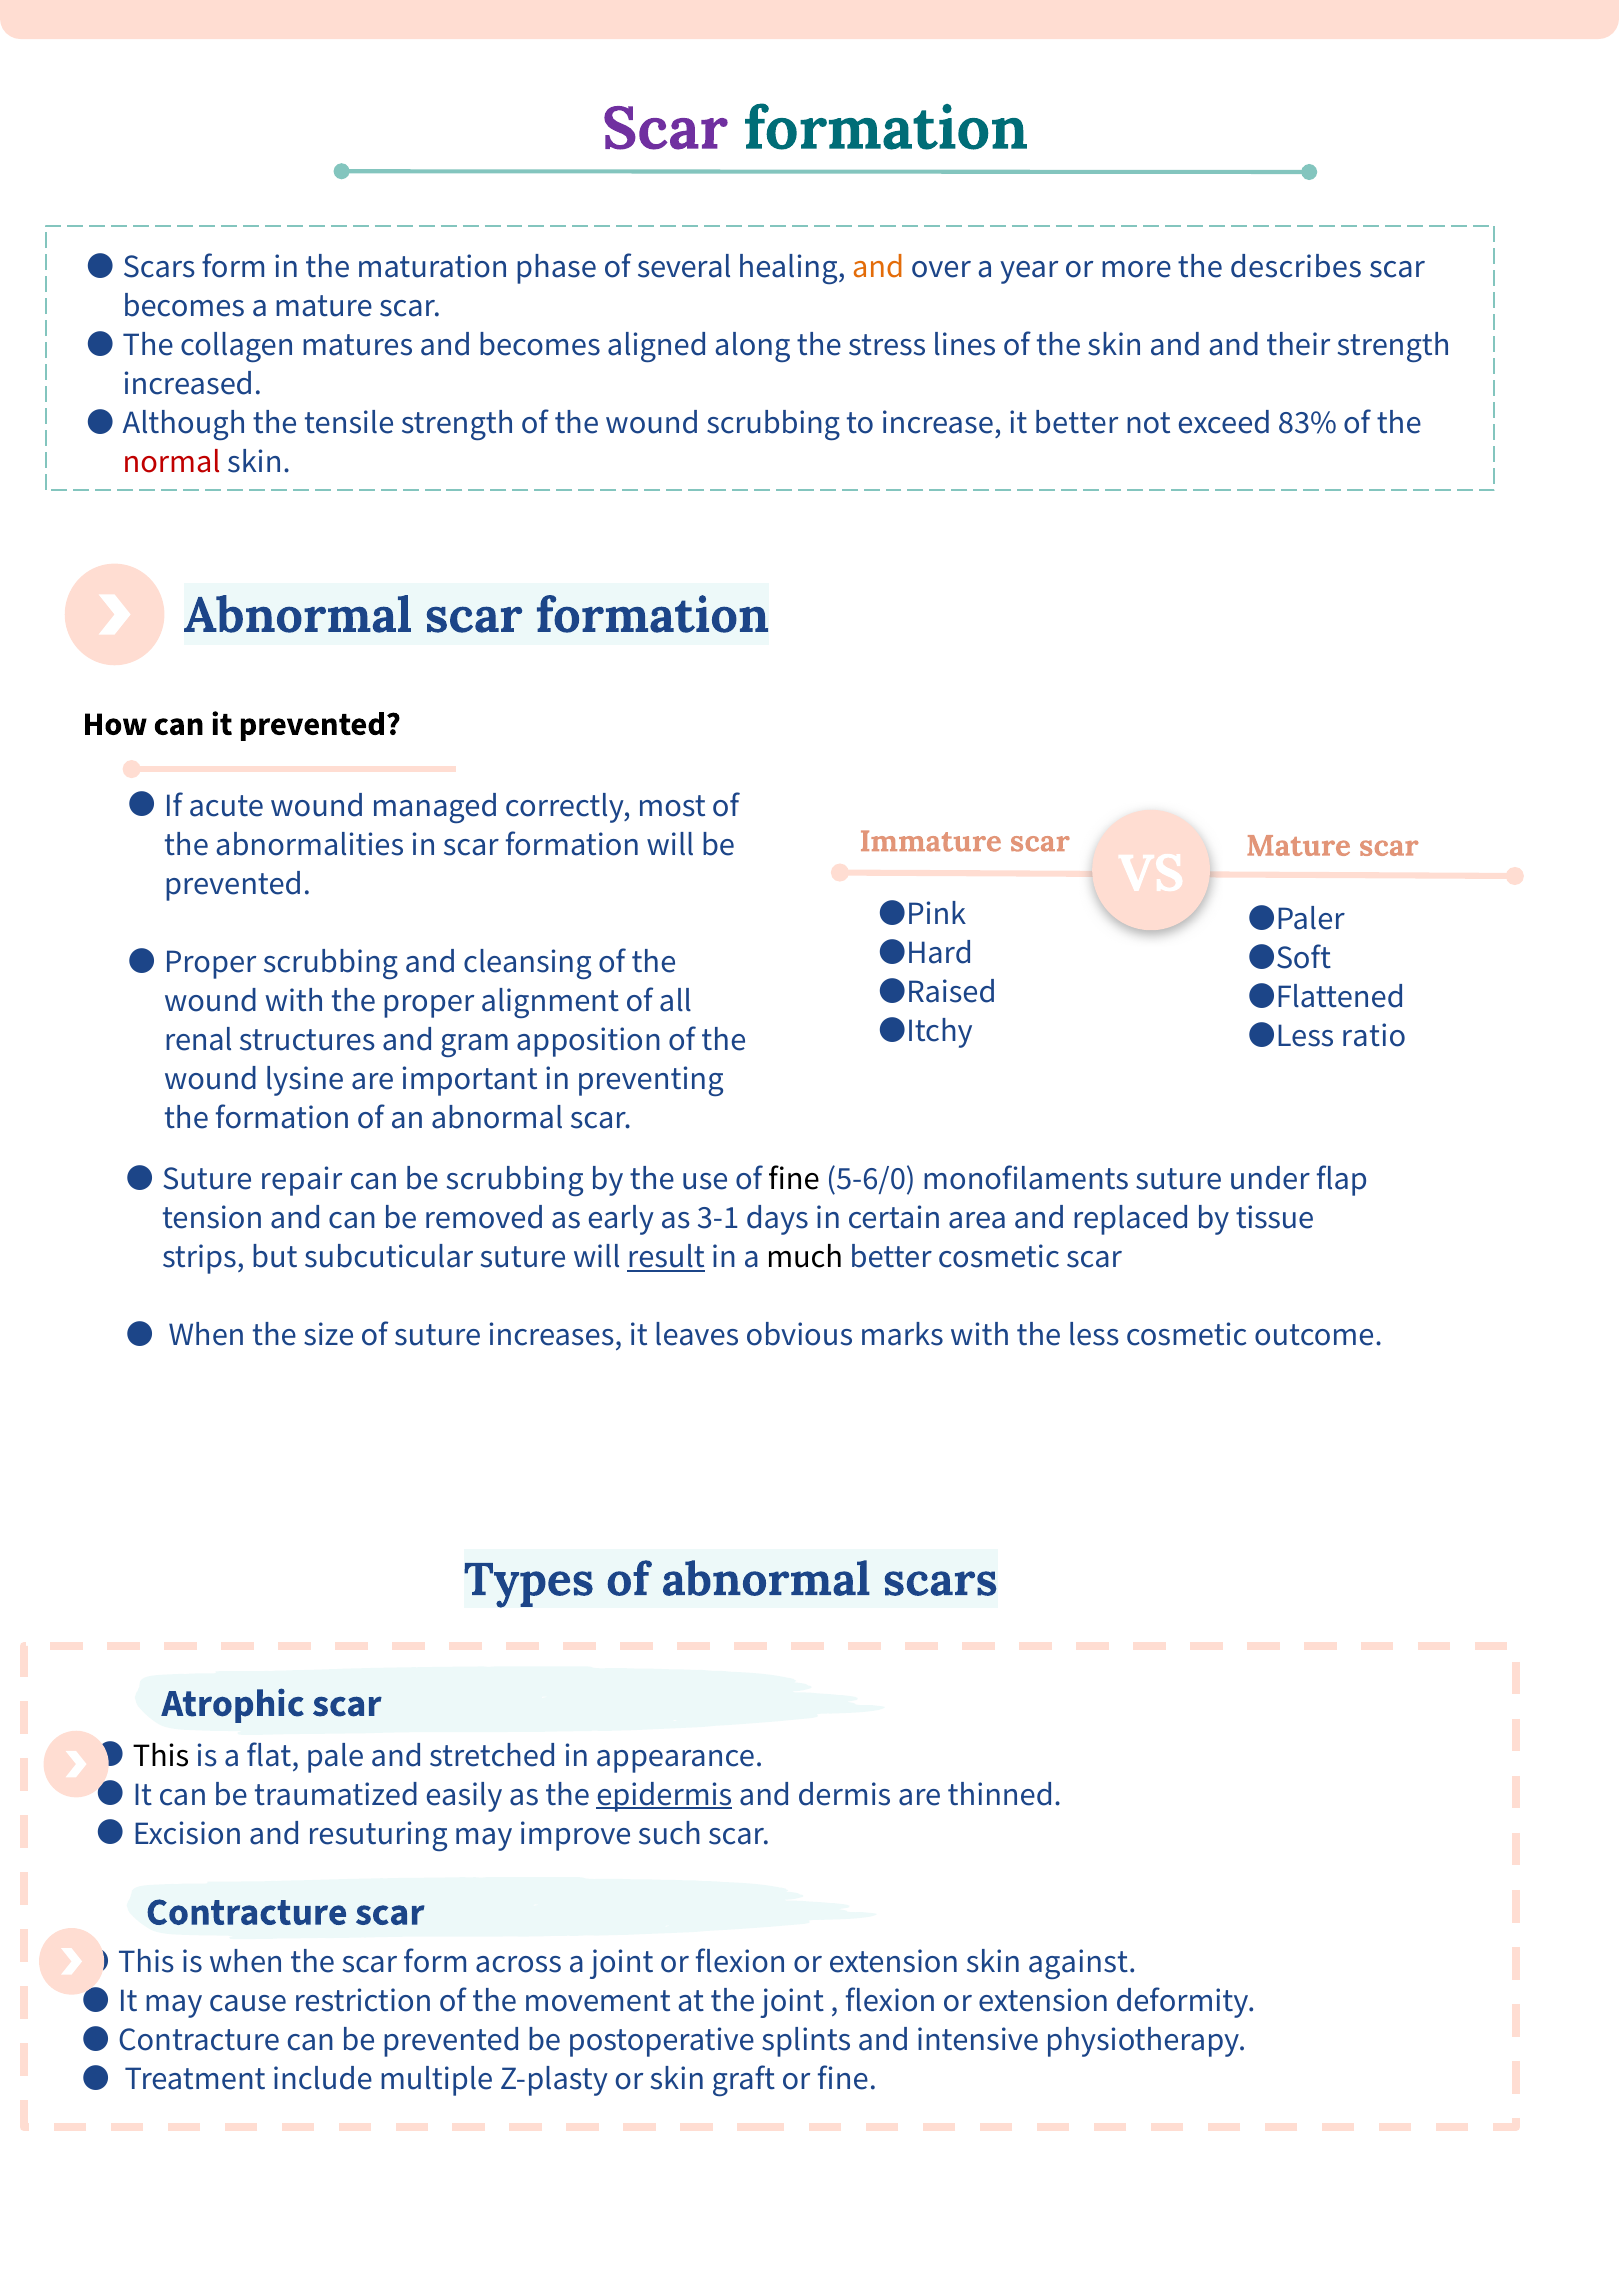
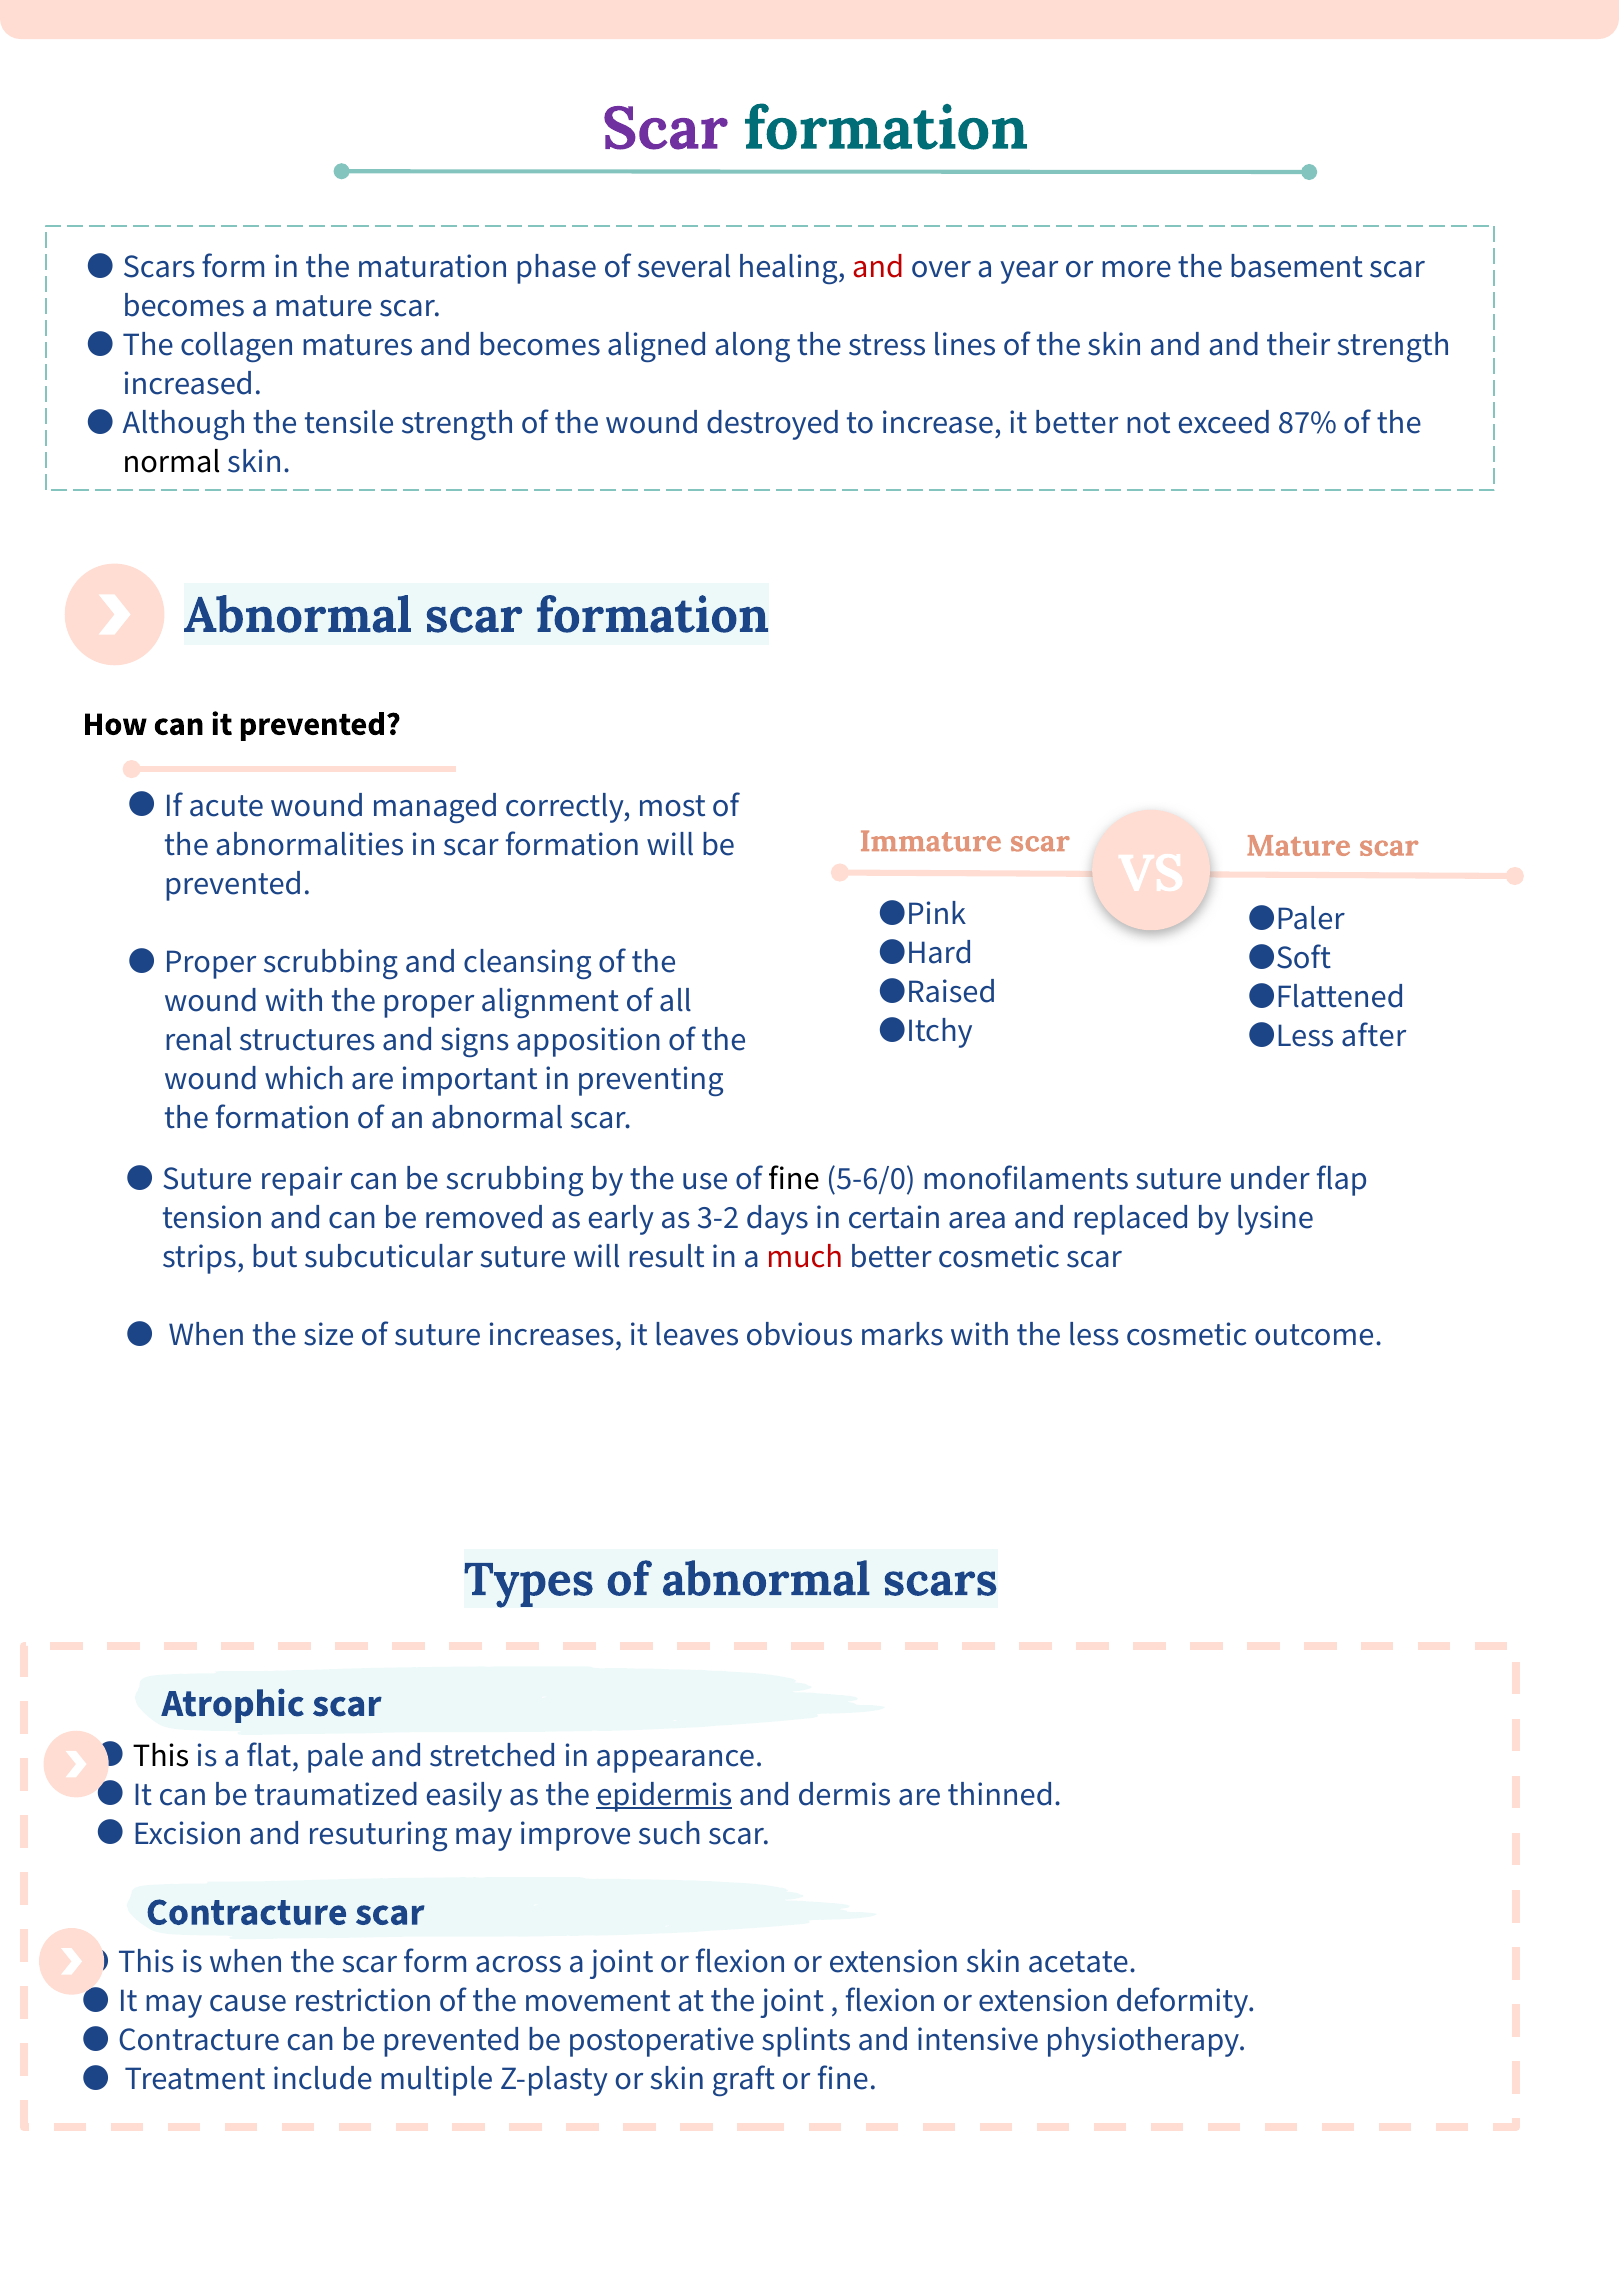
and at (878, 267) colour: orange -> red
describes: describes -> basement
wound scrubbing: scrubbing -> destroyed
83%: 83% -> 87%
normal colour: red -> black
ratio: ratio -> after
gram: gram -> signs
lysine: lysine -> which
3-1: 3-1 -> 3-2
tissue: tissue -> lysine
result underline: present -> none
much colour: black -> red
against: against -> acetate
